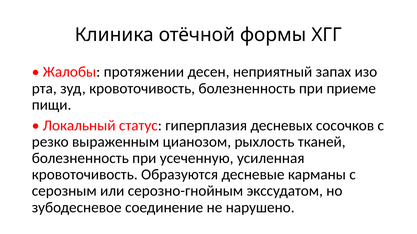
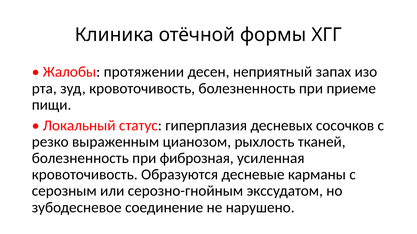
усеченную: усеченную -> фиброзная
